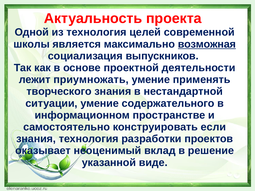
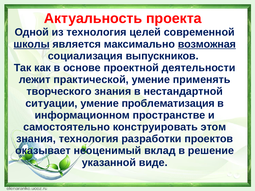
школы underline: none -> present
приумножать: приумножать -> практической
содержательного: содержательного -> проблематизация
если: если -> этом
